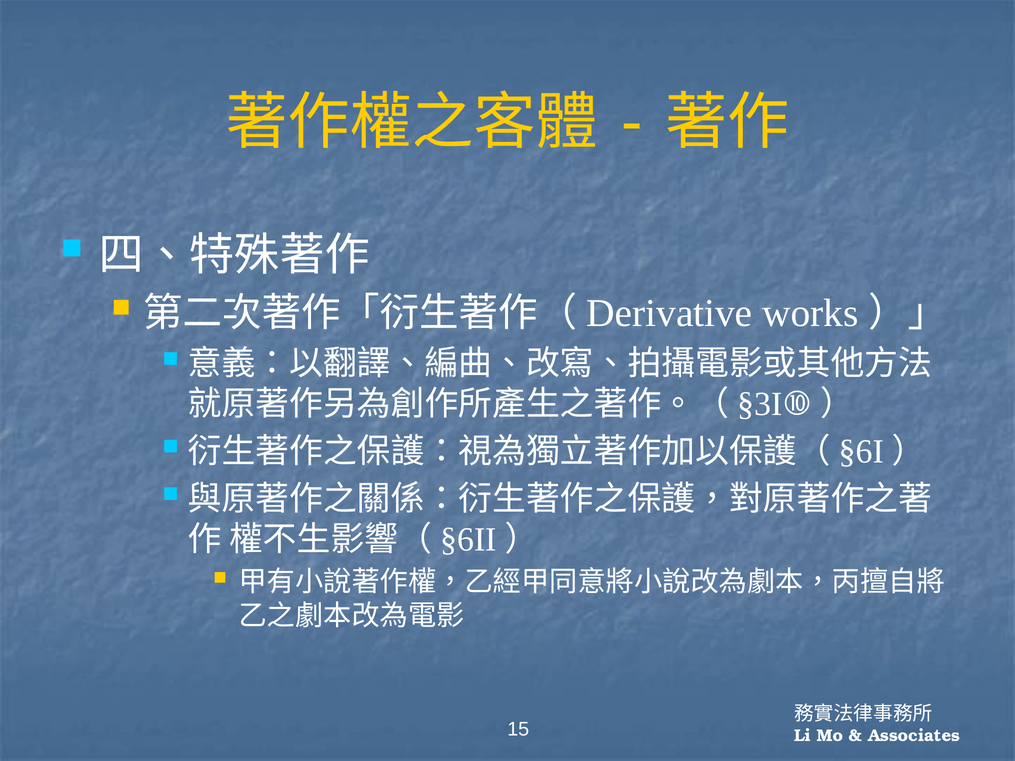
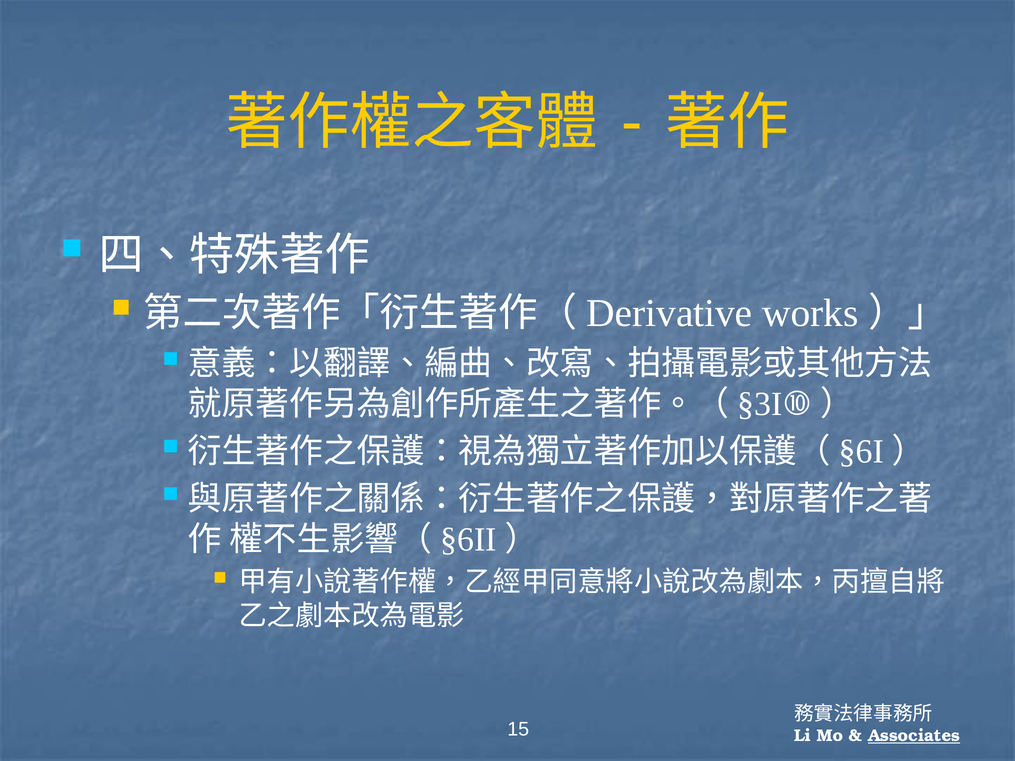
Associates underline: none -> present
